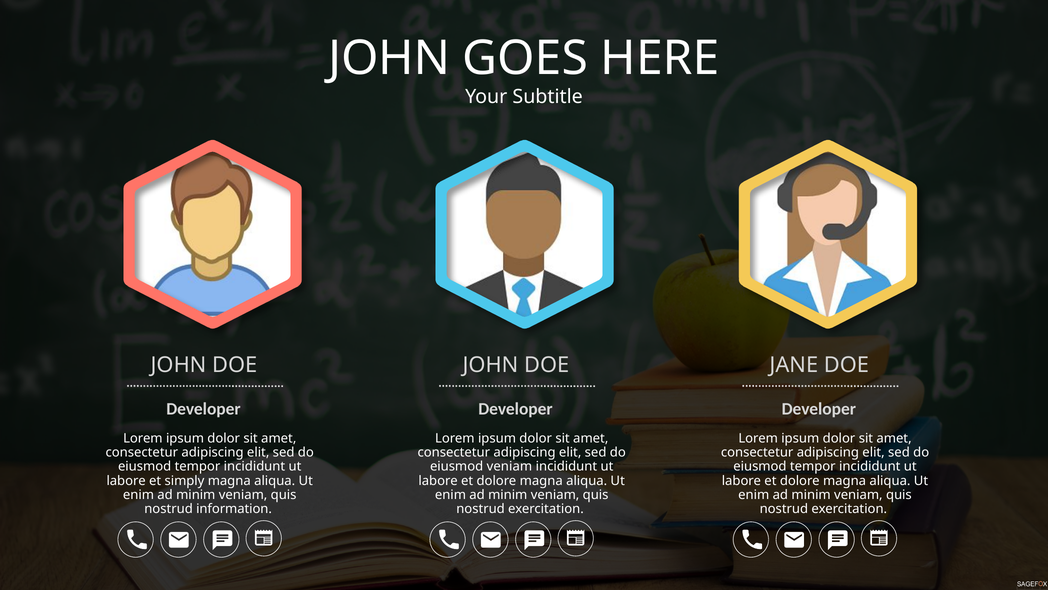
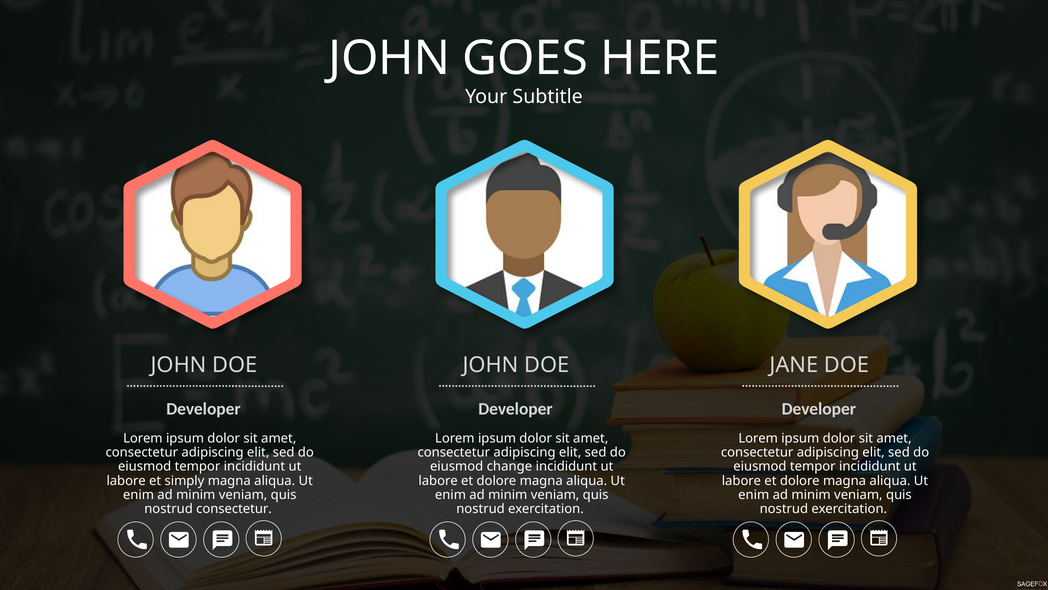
eiusmod veniam: veniam -> change
nostrud information: information -> consectetur
